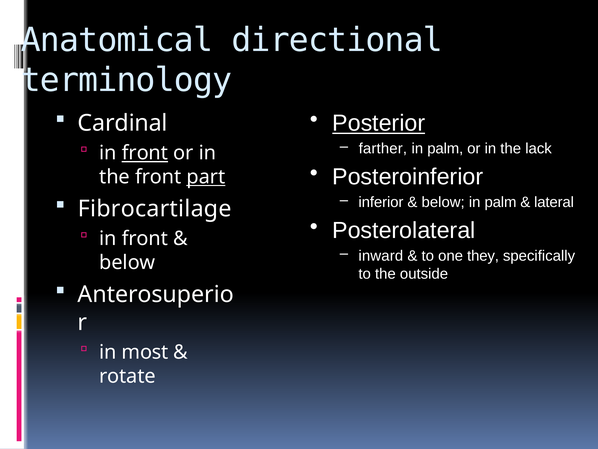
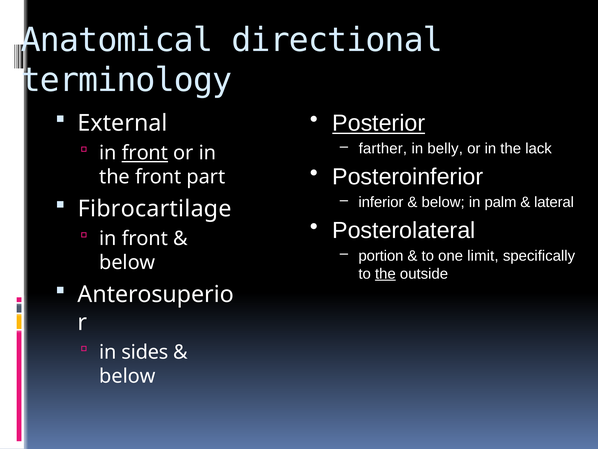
Cardinal: Cardinal -> External
palm at (445, 148): palm -> belly
part underline: present -> none
inward: inward -> portion
they: they -> limit
the at (385, 273) underline: none -> present
most: most -> sides
rotate at (127, 376): rotate -> below
